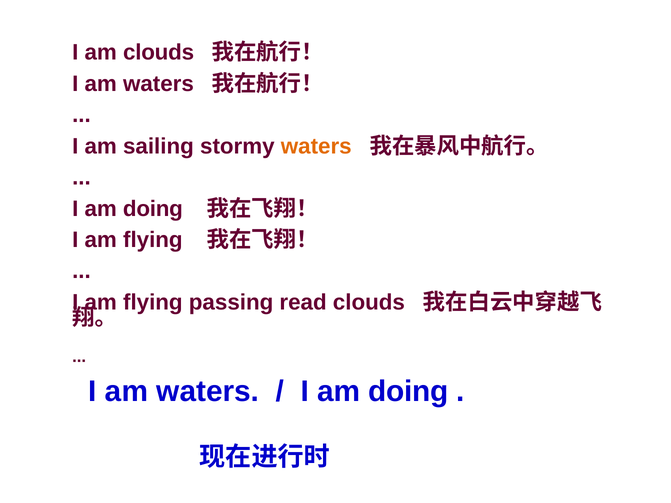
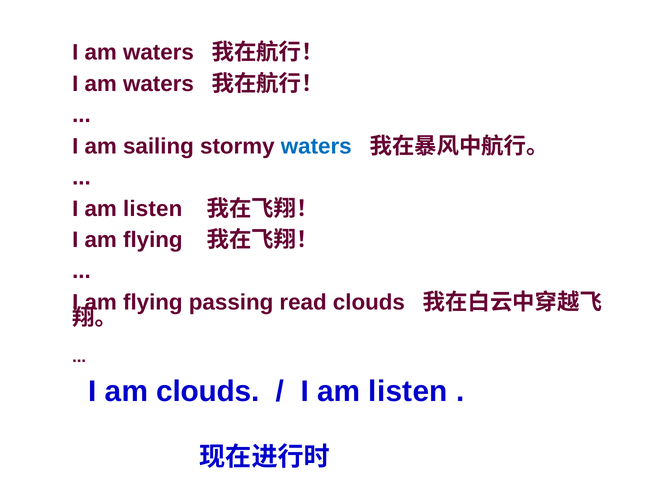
clouds at (159, 53): clouds -> waters
waters at (316, 146) colour: orange -> blue
doing at (153, 209): doing -> listen
waters at (208, 391): waters -> clouds
doing at (408, 391): doing -> listen
